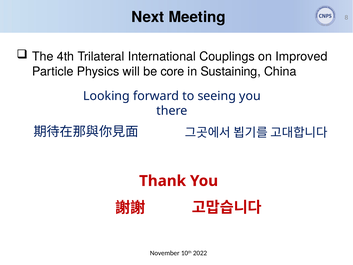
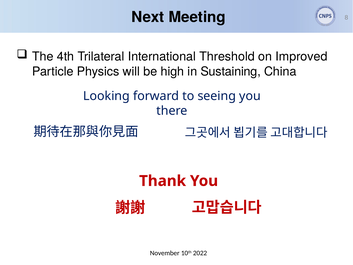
Couplings: Couplings -> Threshold
core: core -> high
